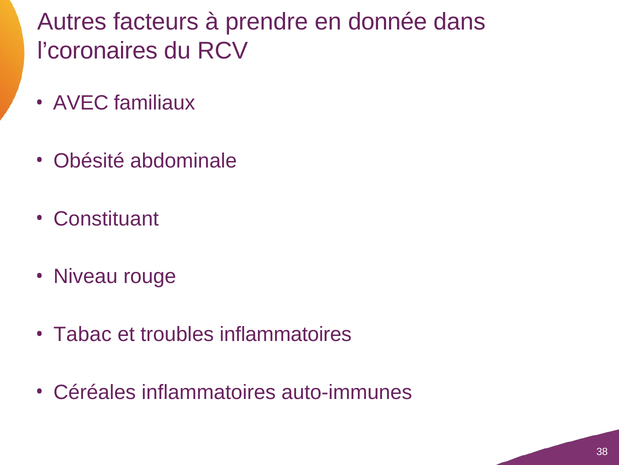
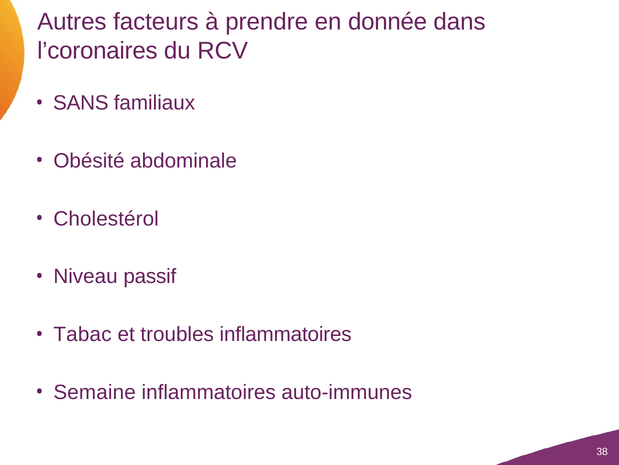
AVEC: AVEC -> SANS
Constituant: Constituant -> Cholestérol
rouge: rouge -> passif
Céréales: Céréales -> Semaine
